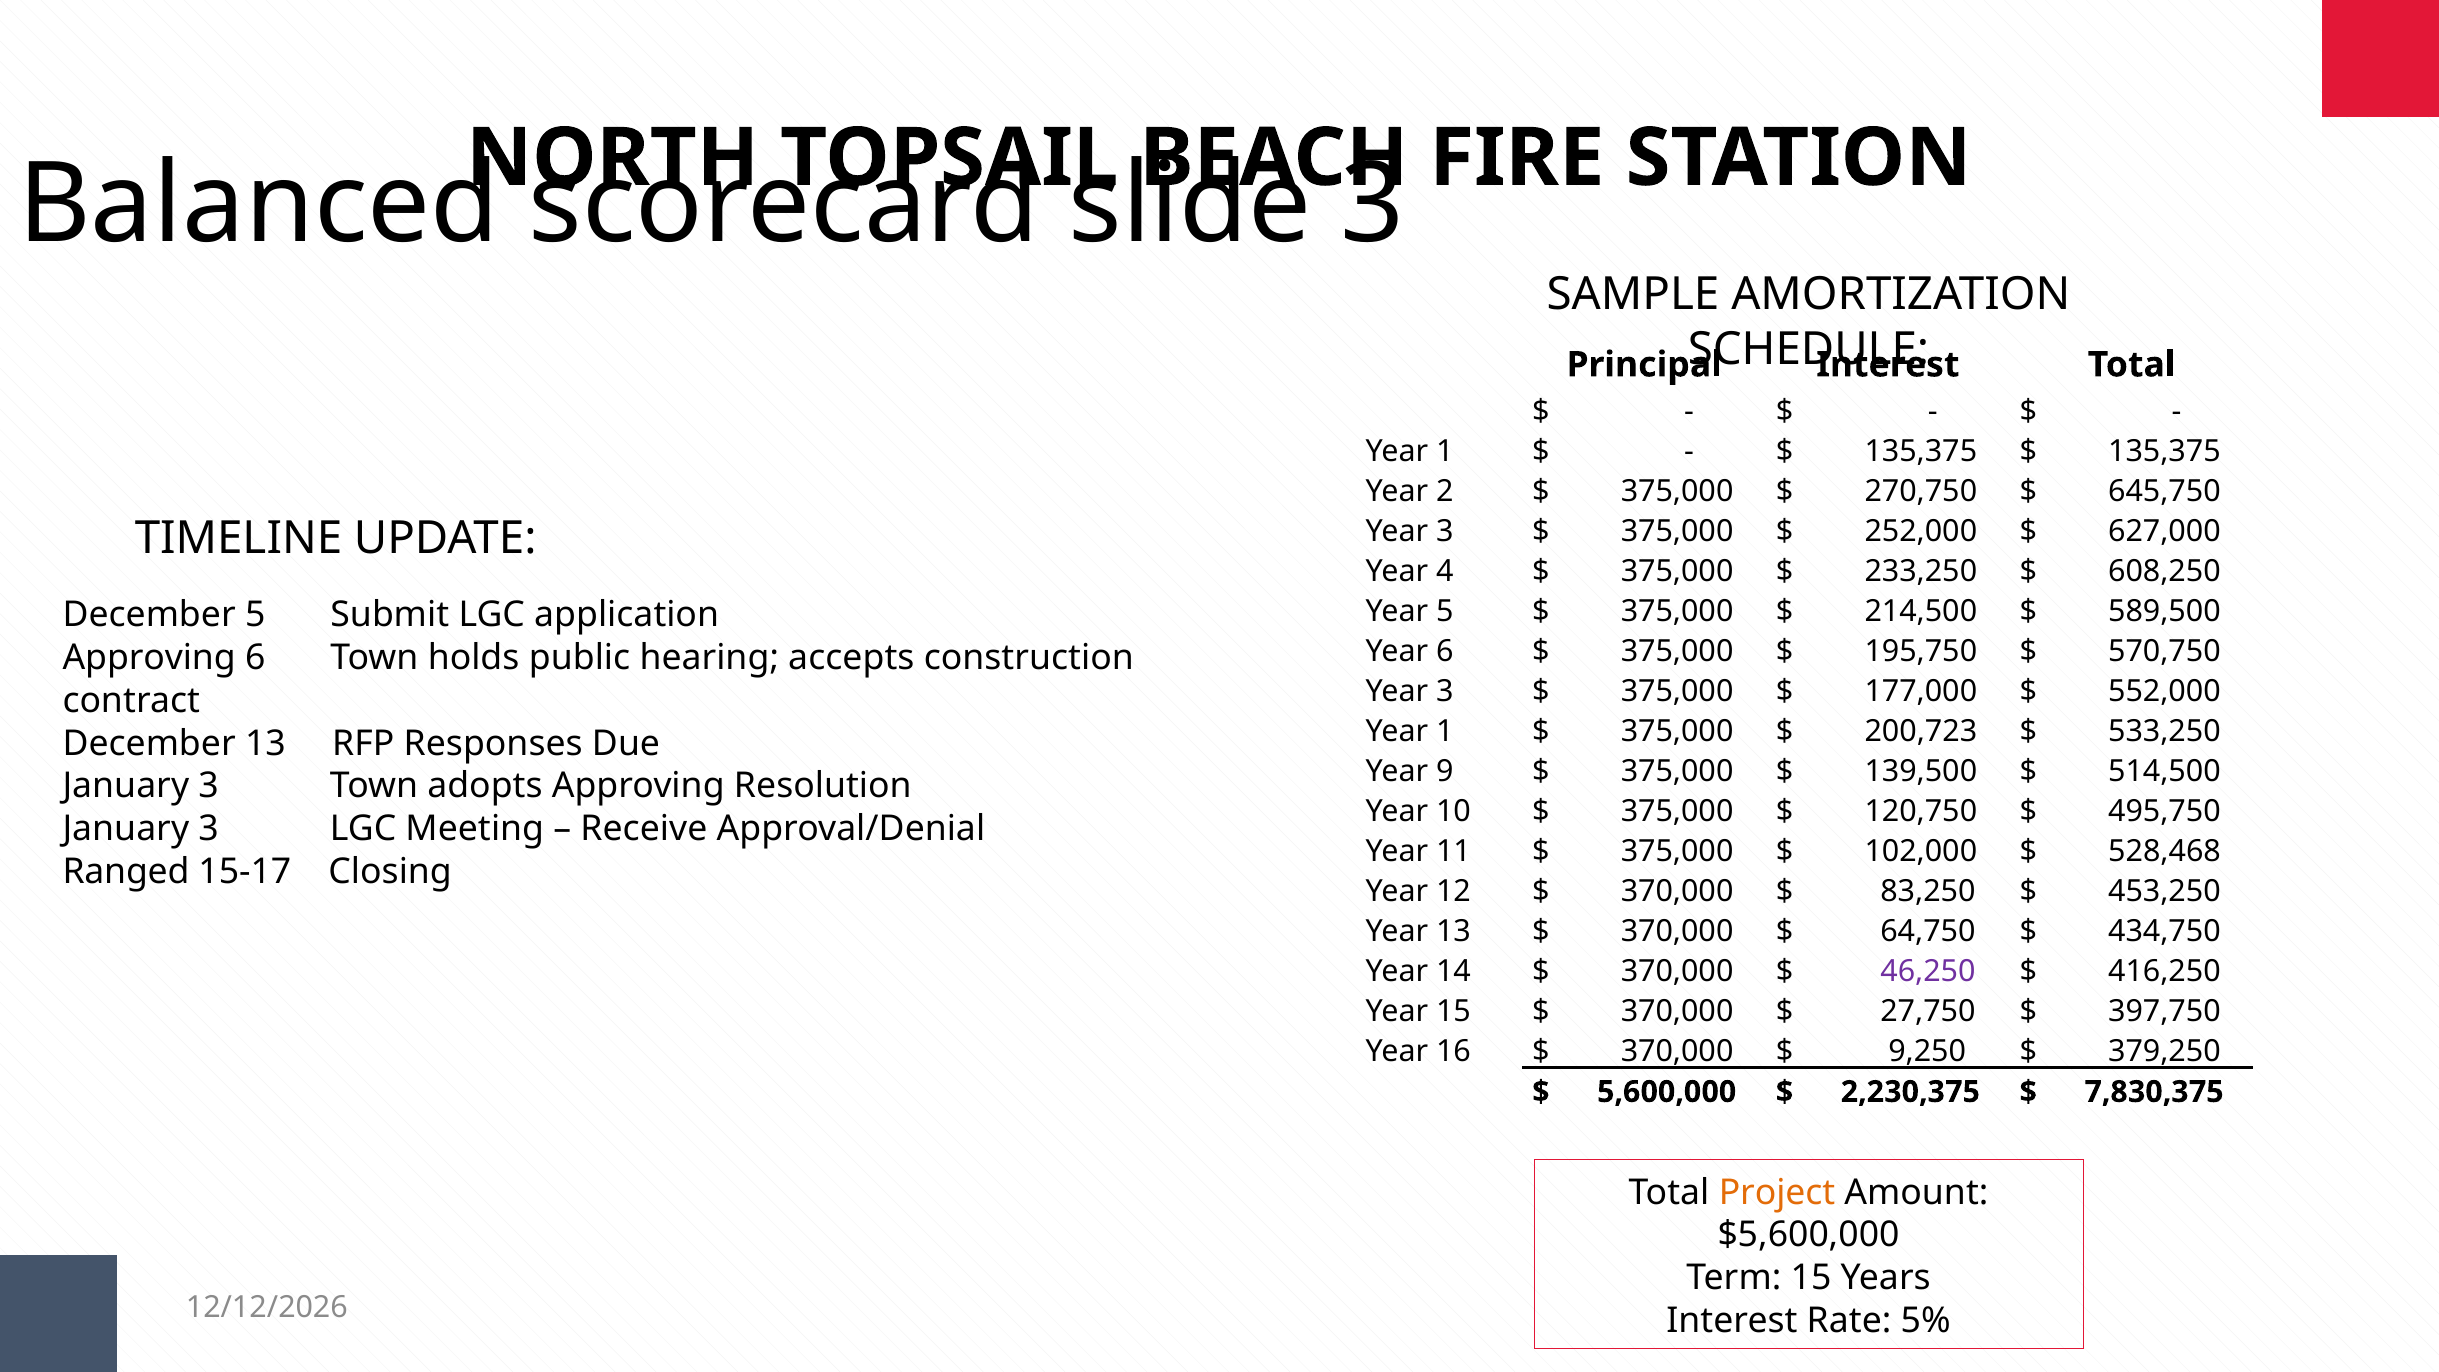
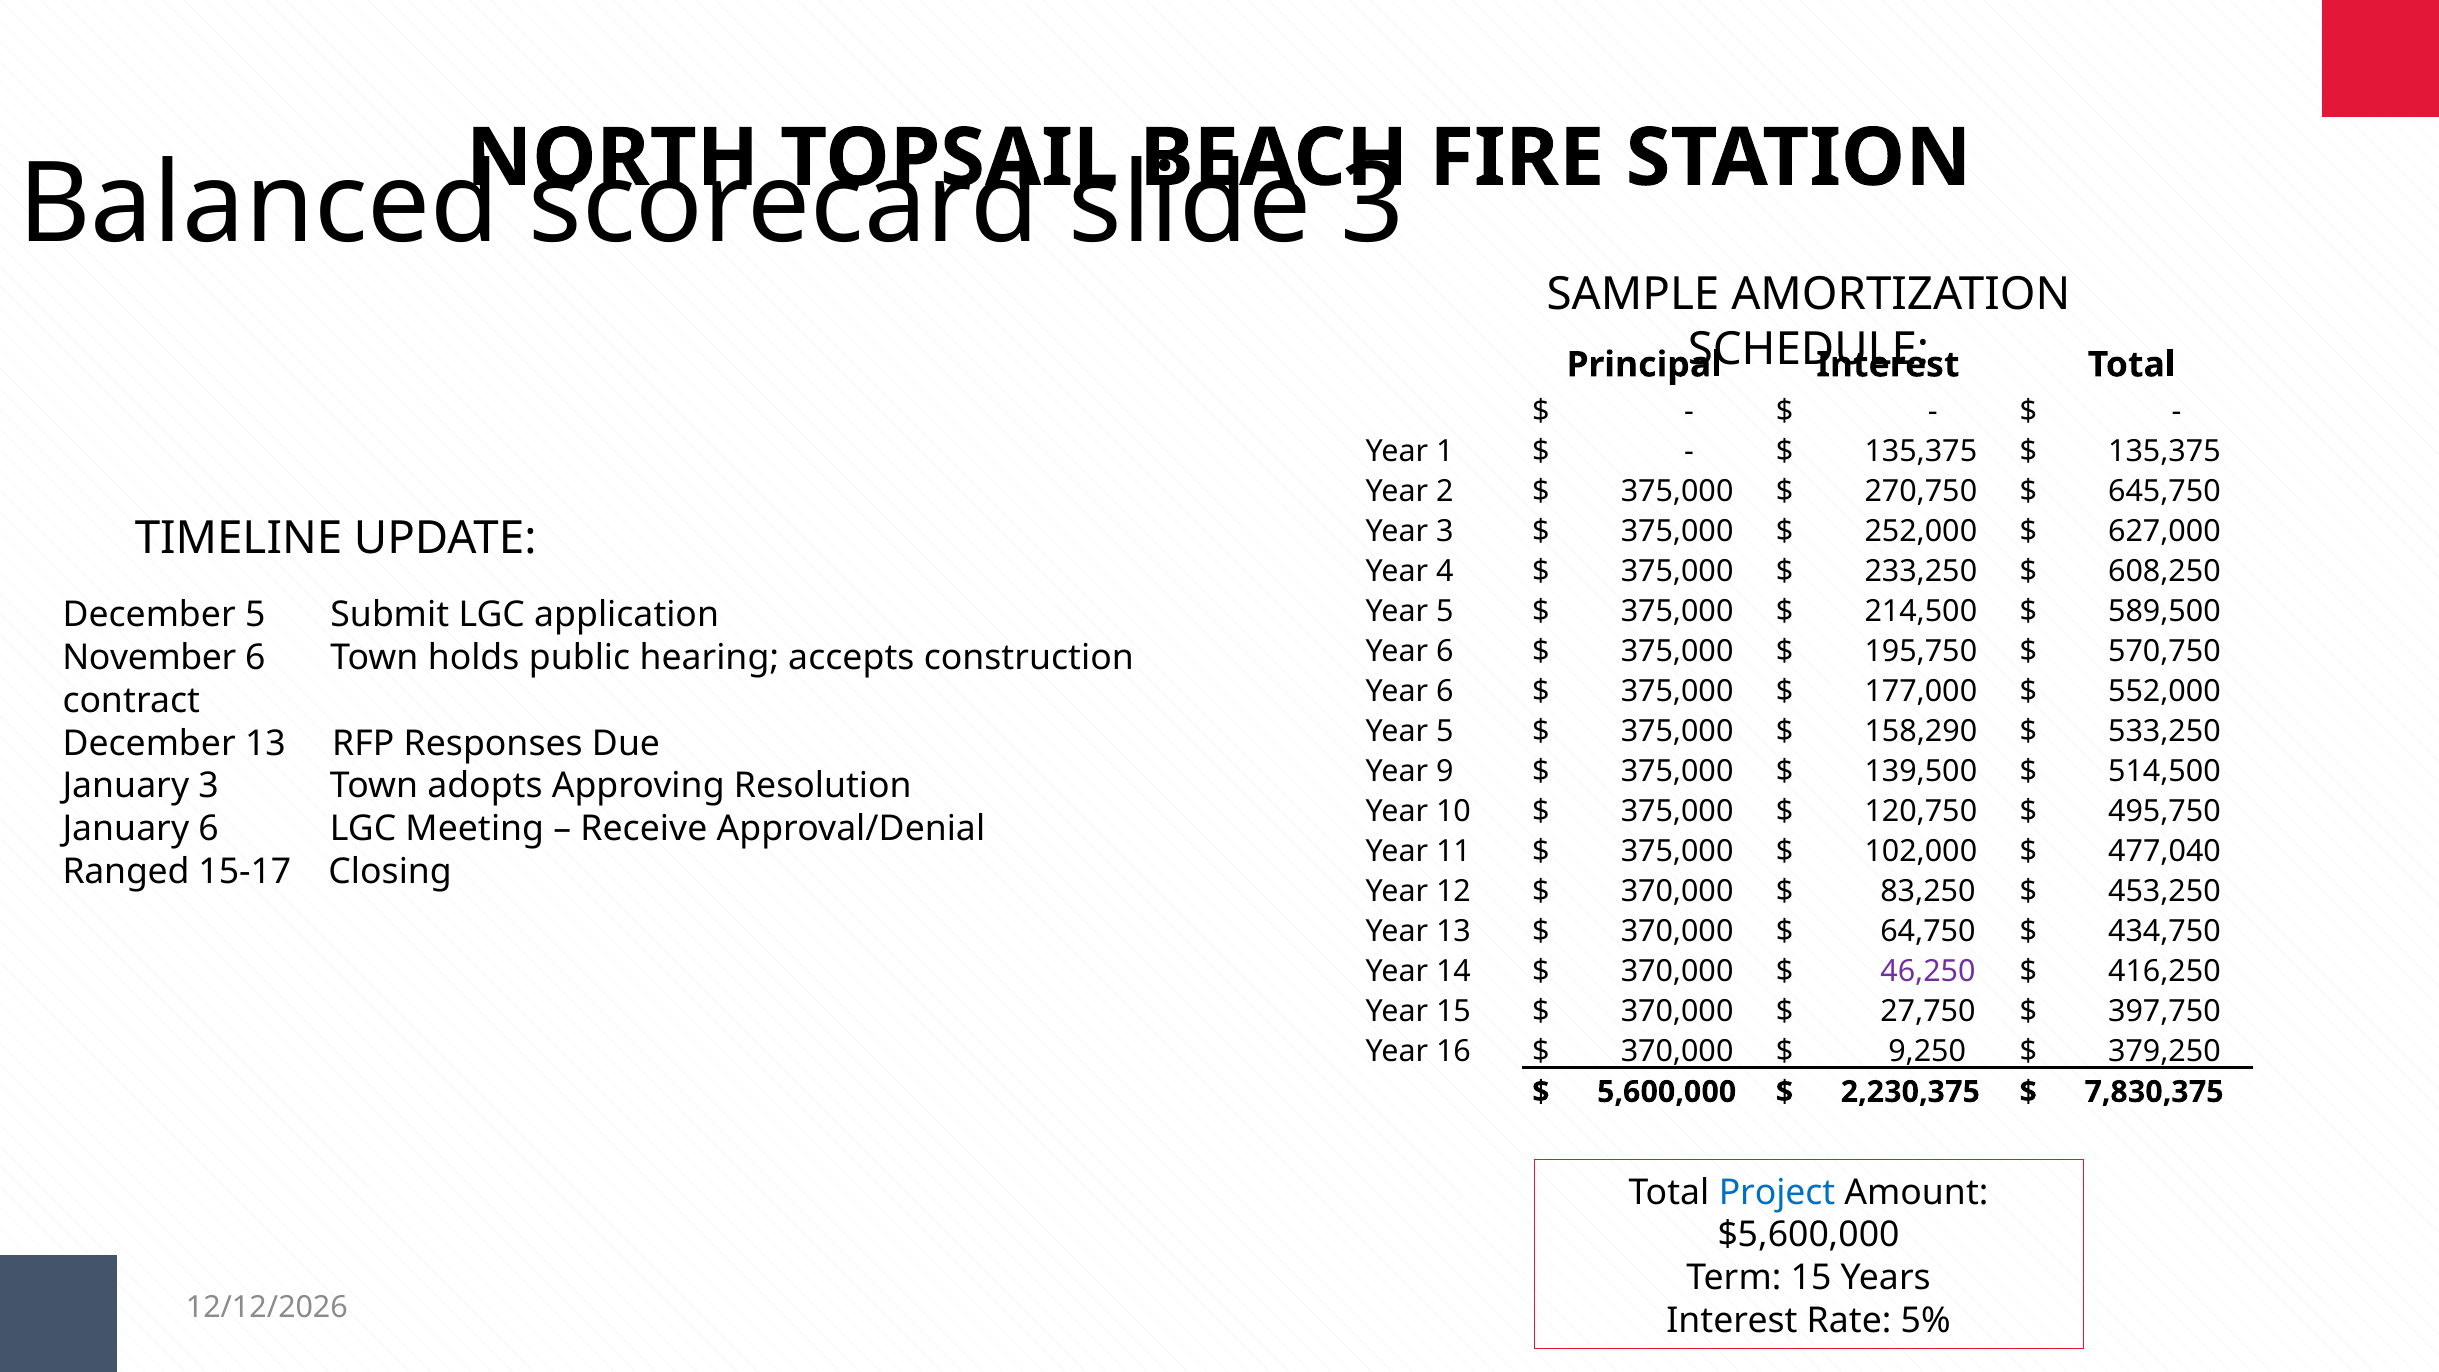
Approving at (149, 658): Approving -> November
3 at (1445, 691): 3 -> 6
1 at (1445, 732): 1 -> 5
200,723: 200,723 -> 158,290
3 at (209, 829): 3 -> 6
528,468: 528,468 -> 477,040
Project colour: orange -> blue
